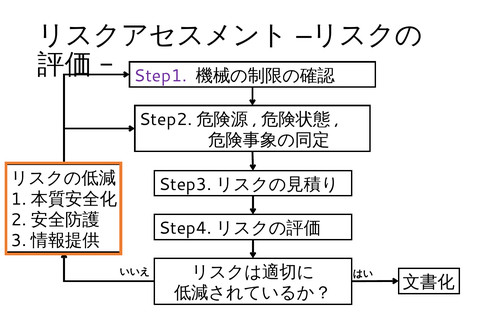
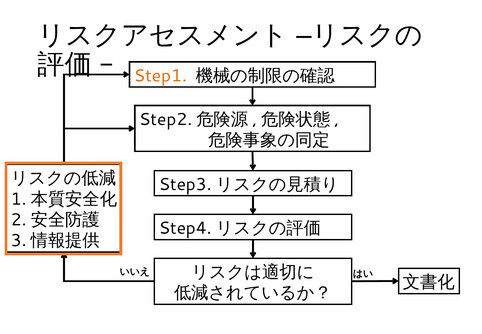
Step1 colour: purple -> orange
